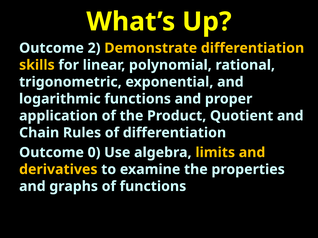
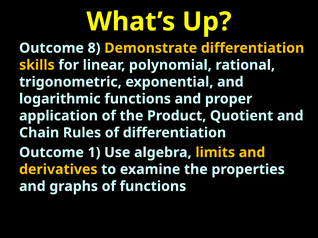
2: 2 -> 8
0: 0 -> 1
